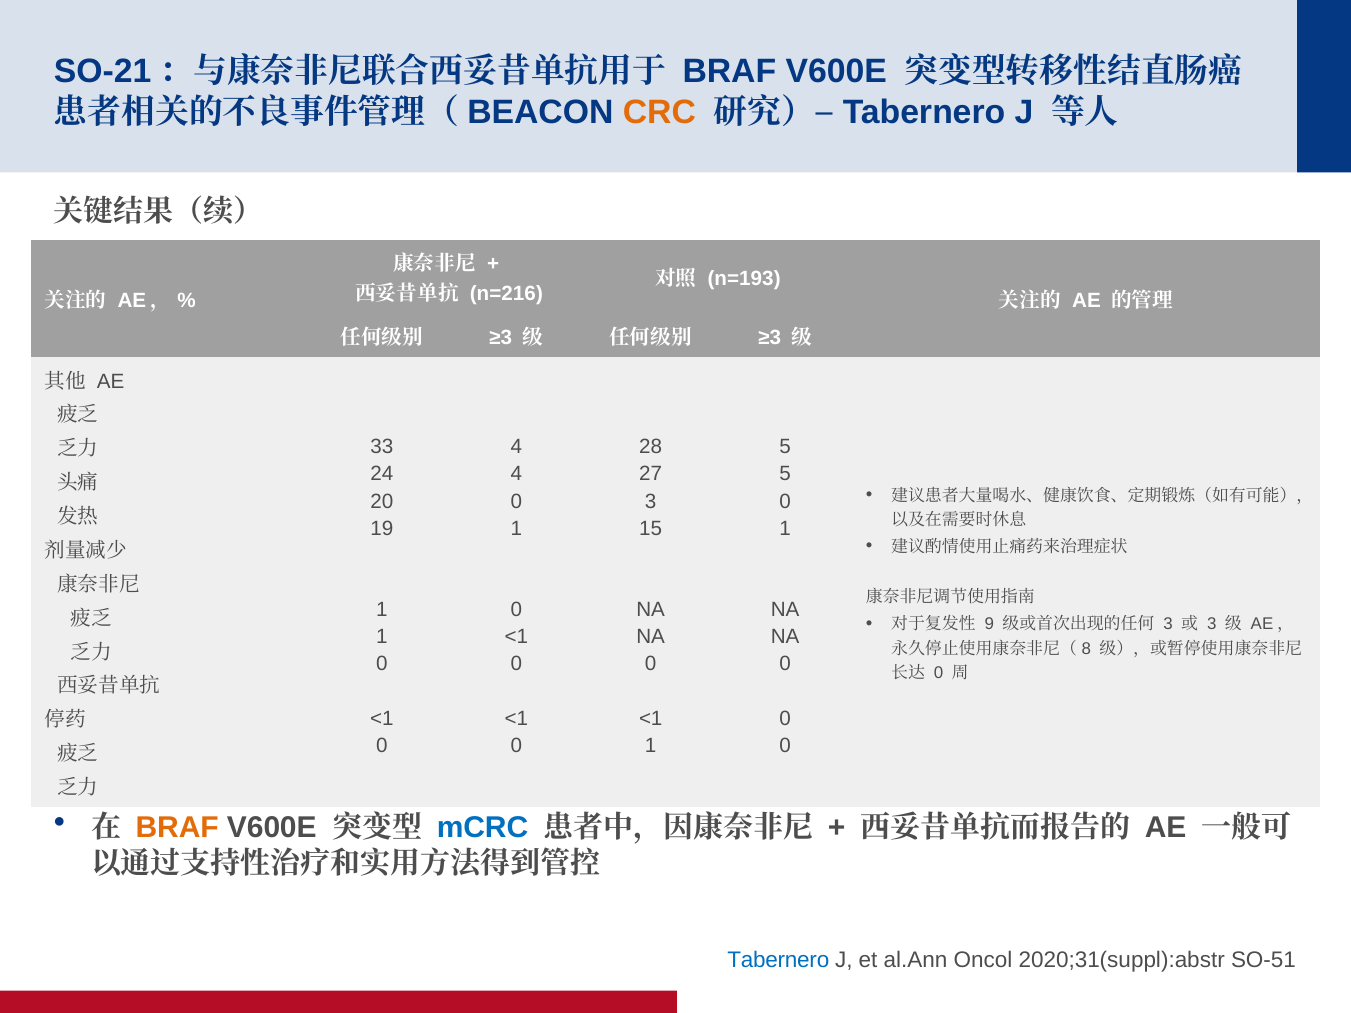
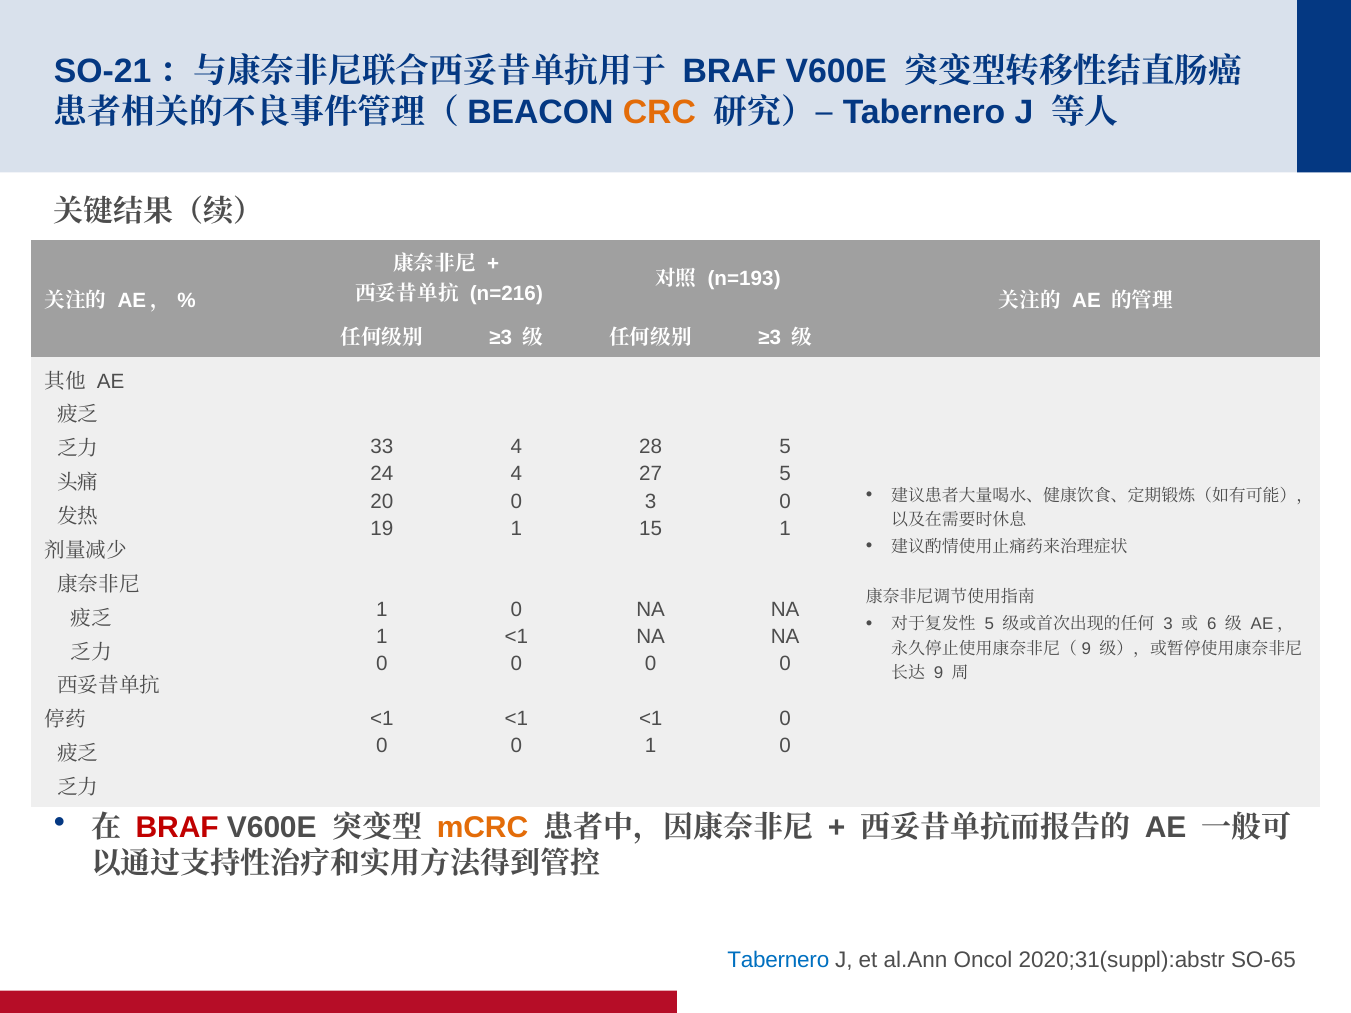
9 at (989, 624): 9 -> 5
3 at (1212, 624): 3 -> 6
8 at (1086, 649): 8 -> 9
0 at (939, 673): 0 -> 9
BRAF at (177, 828) colour: orange -> red
mCRC colour: blue -> orange
SO-51: SO-51 -> SO-65
